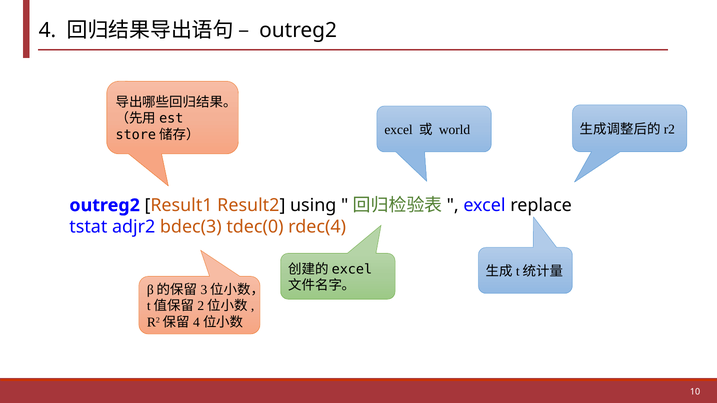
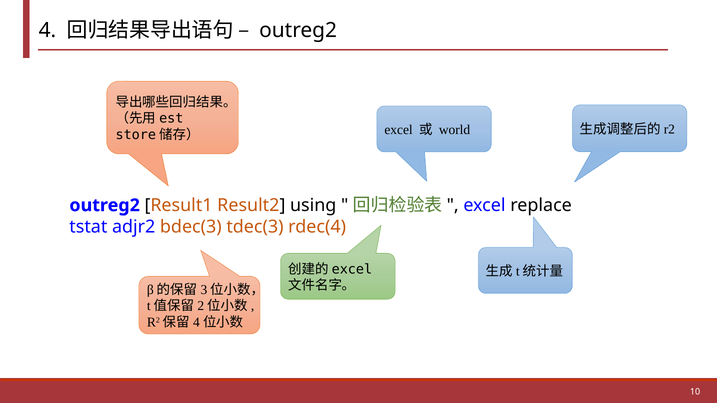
tdec(0: tdec(0 -> tdec(3
